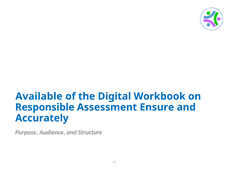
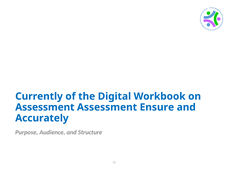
Available: Available -> Currently
Responsible at (45, 107): Responsible -> Assessment
